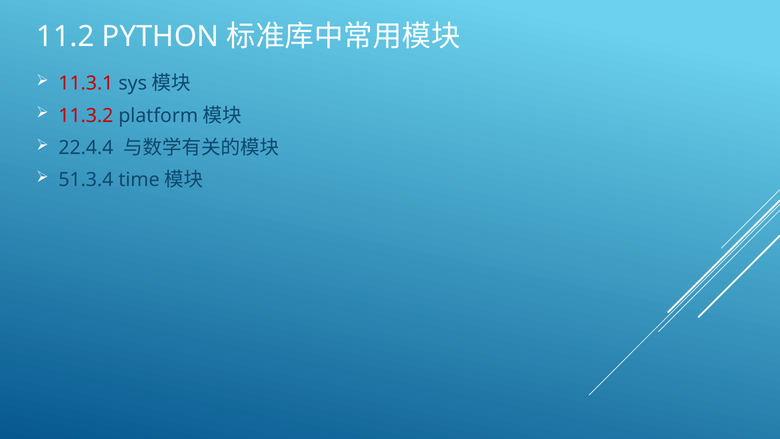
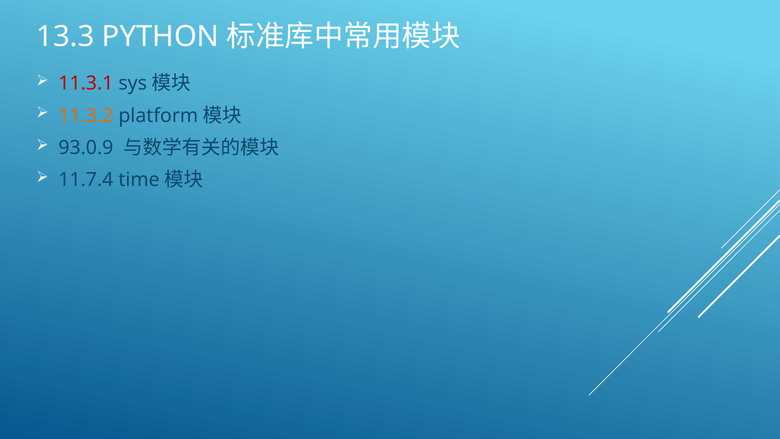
11.2: 11.2 -> 13.3
11.3.2 colour: red -> orange
22.4.4: 22.4.4 -> 93.0.9
51.3.4: 51.3.4 -> 11.7.4
